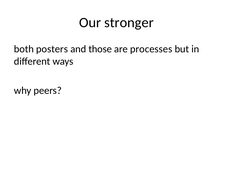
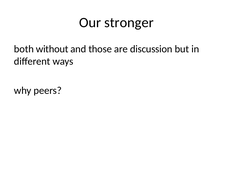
posters: posters -> without
processes: processes -> discussion
